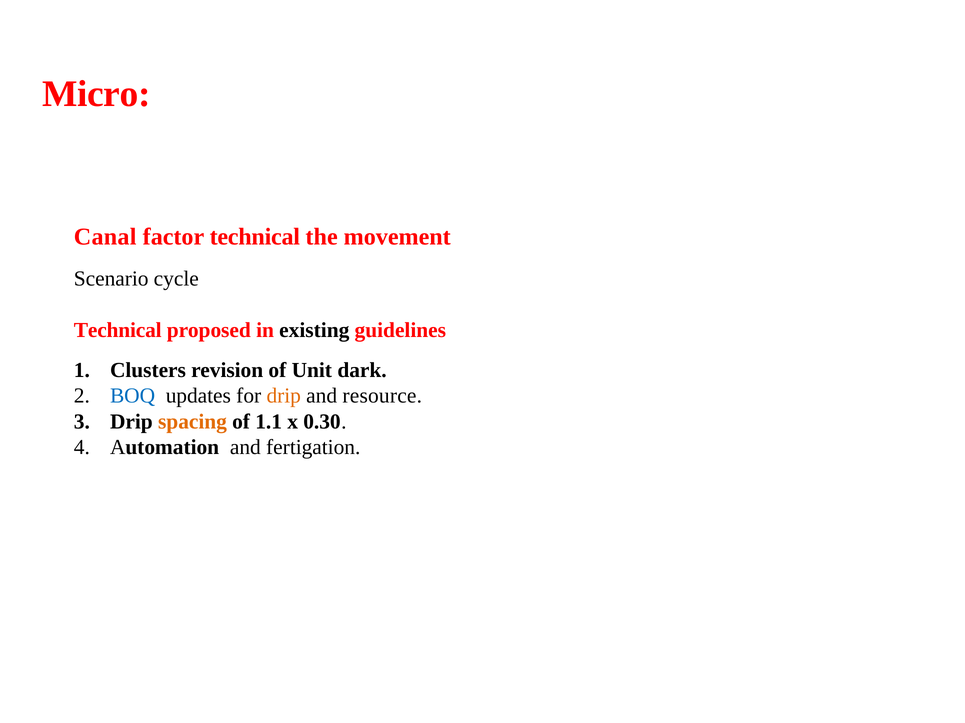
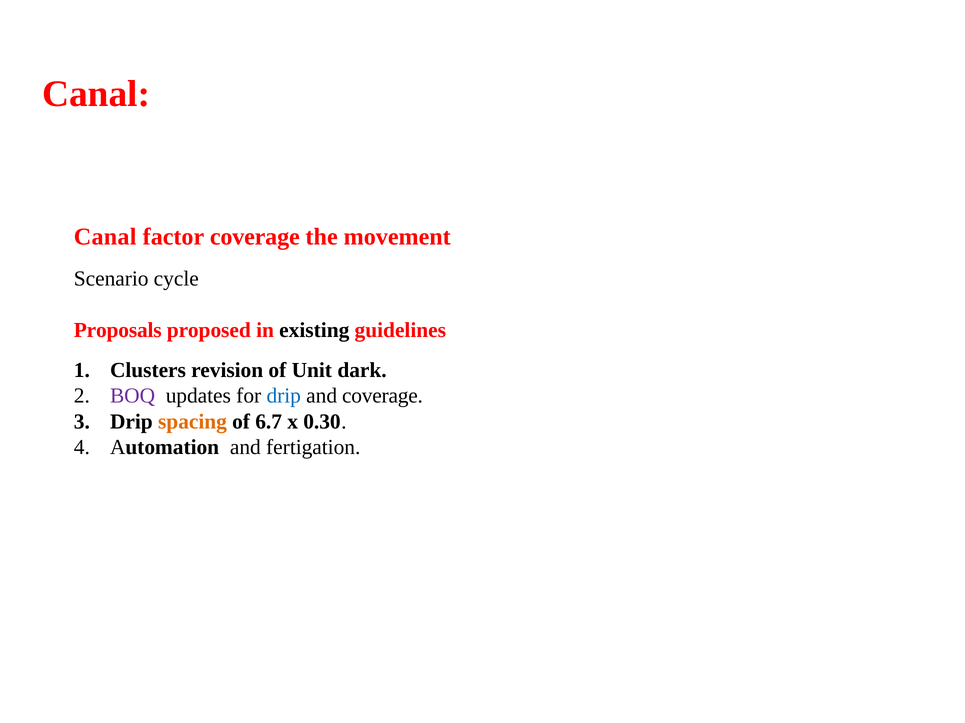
Micro at (96, 94): Micro -> Canal
factor technical: technical -> coverage
Technical at (118, 330): Technical -> Proposals
BOQ colour: blue -> purple
drip at (284, 396) colour: orange -> blue
and resource: resource -> coverage
1.1: 1.1 -> 6.7
